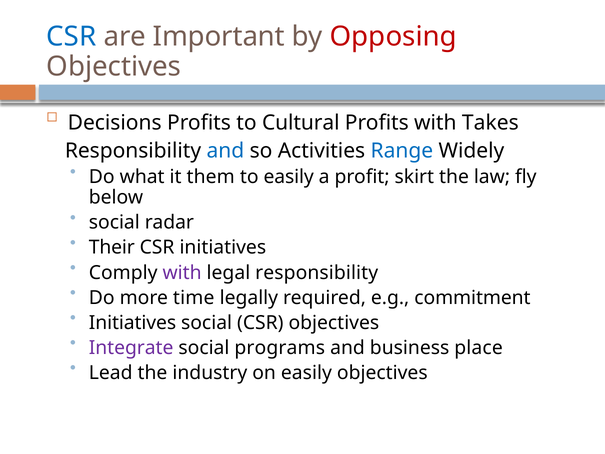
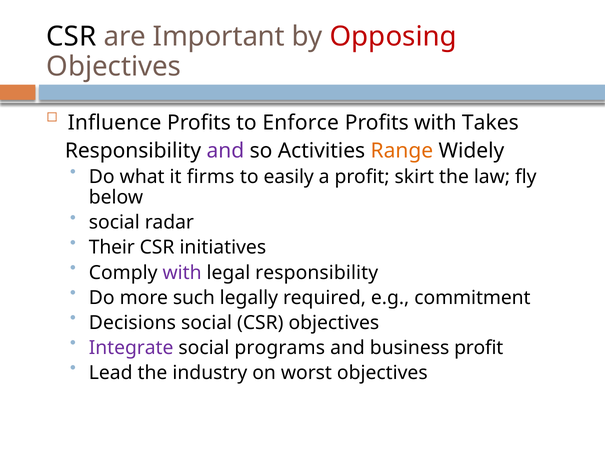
CSR at (71, 37) colour: blue -> black
Decisions: Decisions -> Influence
Cultural: Cultural -> Enforce
and at (225, 151) colour: blue -> purple
Range colour: blue -> orange
them: them -> firms
time: time -> such
Initiatives at (132, 322): Initiatives -> Decisions
business place: place -> profit
on easily: easily -> worst
